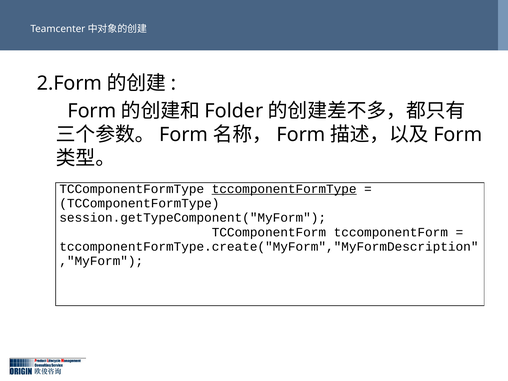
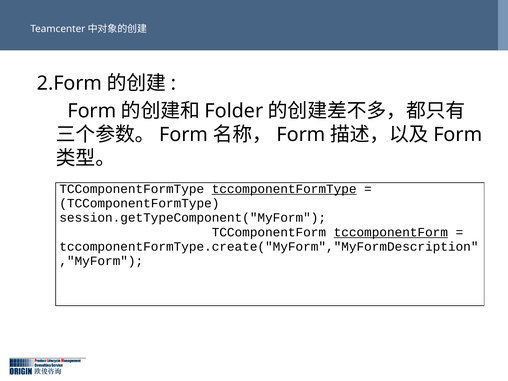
tccomponentForm at (391, 232) underline: none -> present
